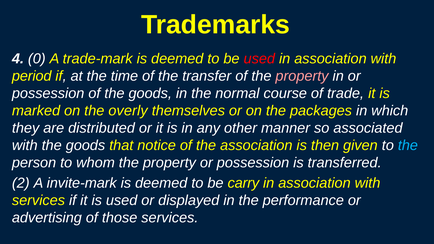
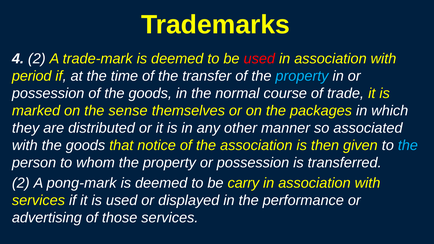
4 0: 0 -> 2
property at (302, 76) colour: pink -> light blue
overly: overly -> sense
invite-mark: invite-mark -> pong-mark
